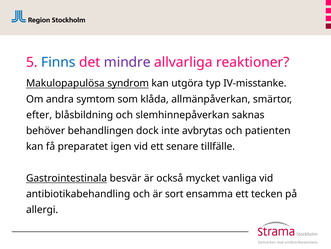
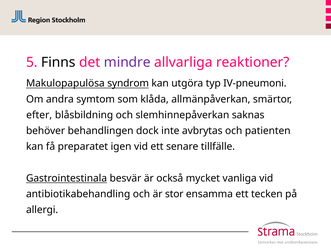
Finns colour: blue -> black
IV-misstanke: IV-misstanke -> IV-pneumoni
sort: sort -> stor
